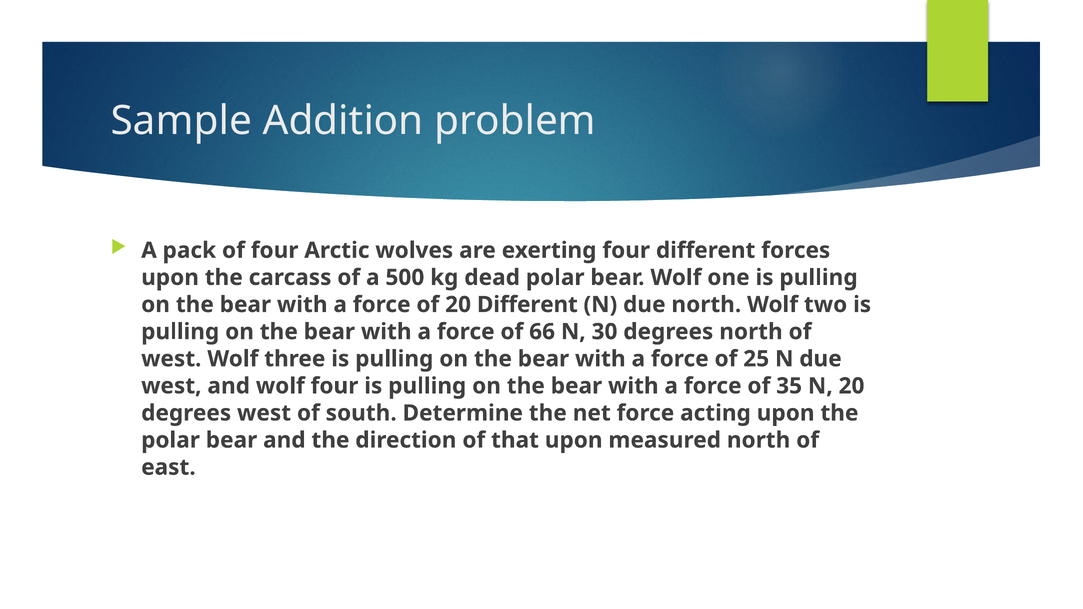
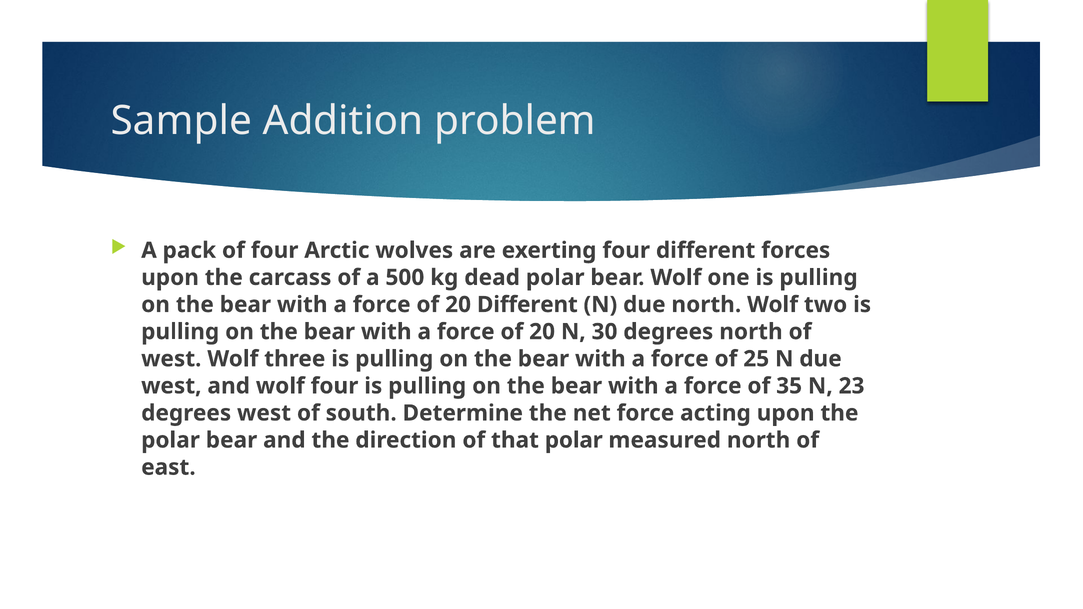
66 at (542, 332): 66 -> 20
N 20: 20 -> 23
that upon: upon -> polar
